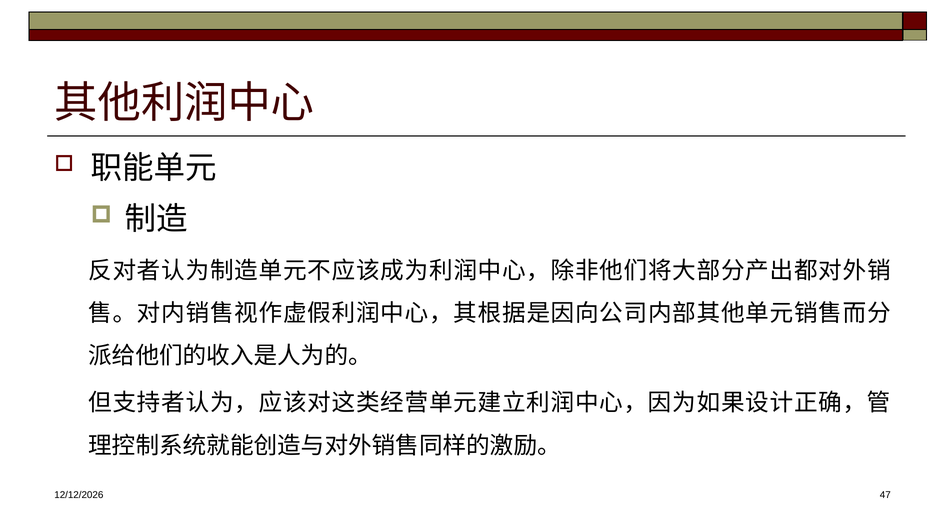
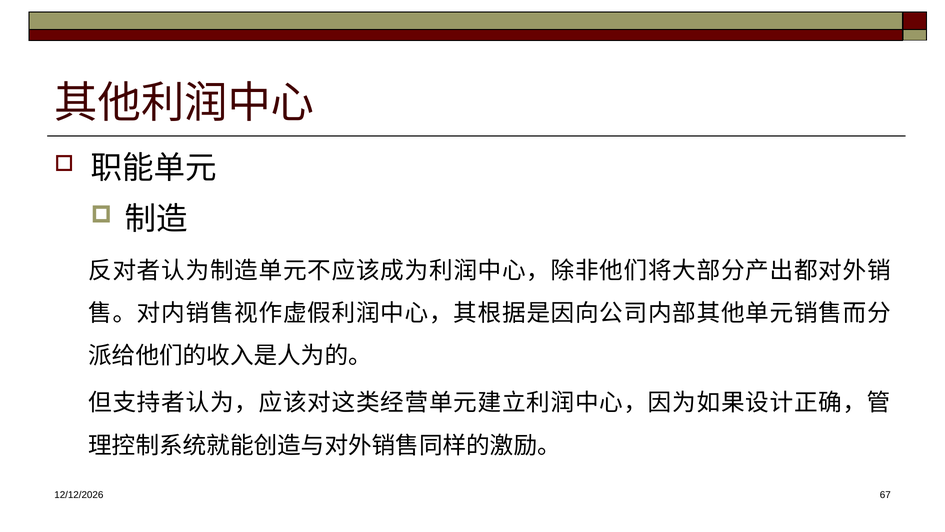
47: 47 -> 67
